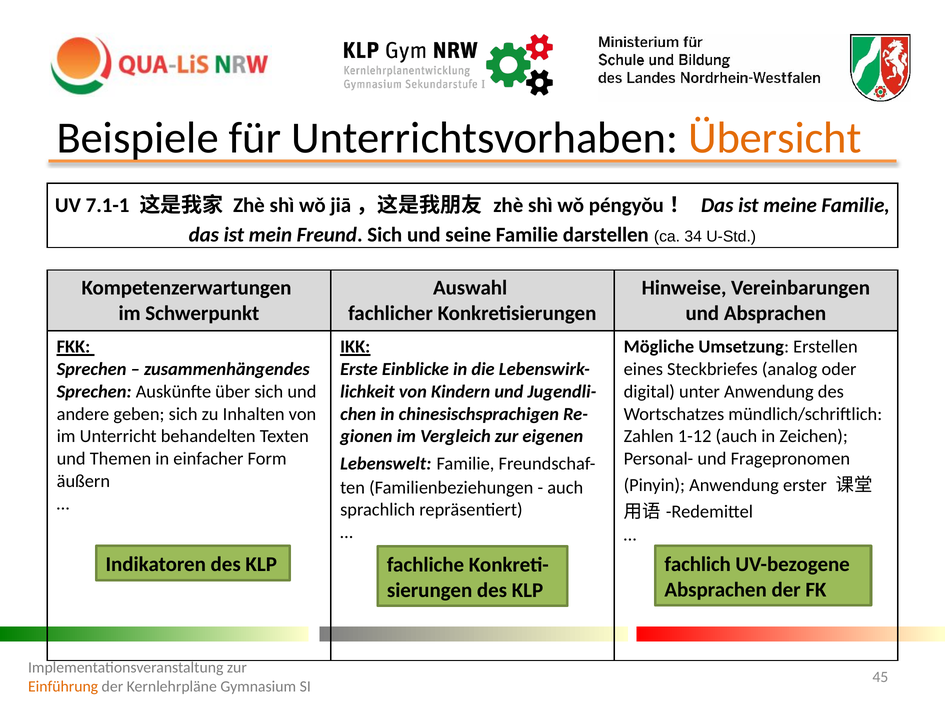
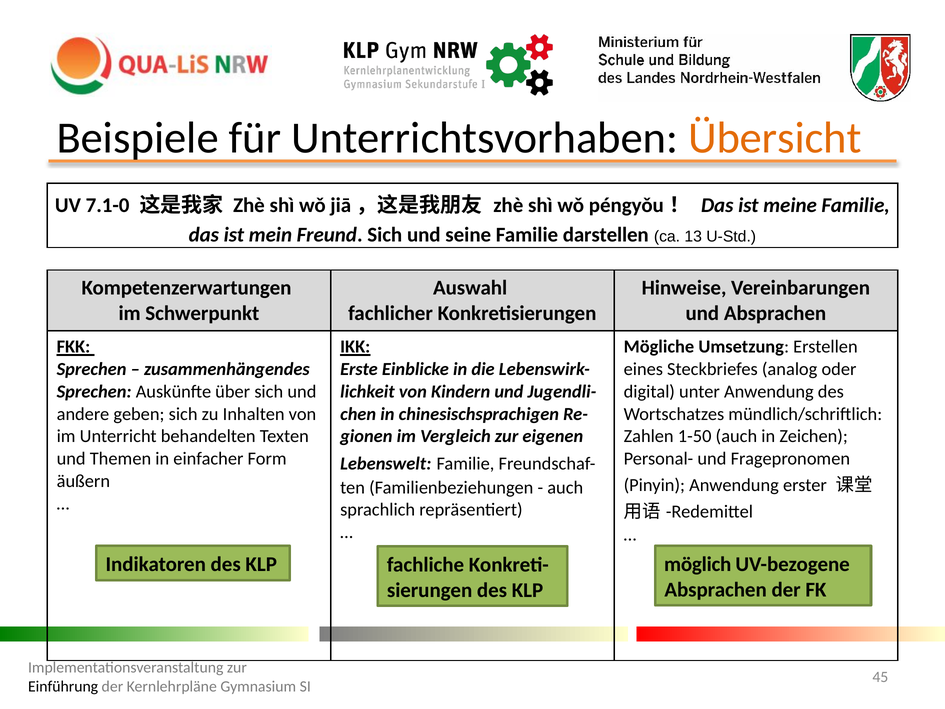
7.1-1: 7.1-1 -> 7.1-0
34: 34 -> 13
1-12: 1-12 -> 1-50
fachlich: fachlich -> möglich
Einführung colour: orange -> black
